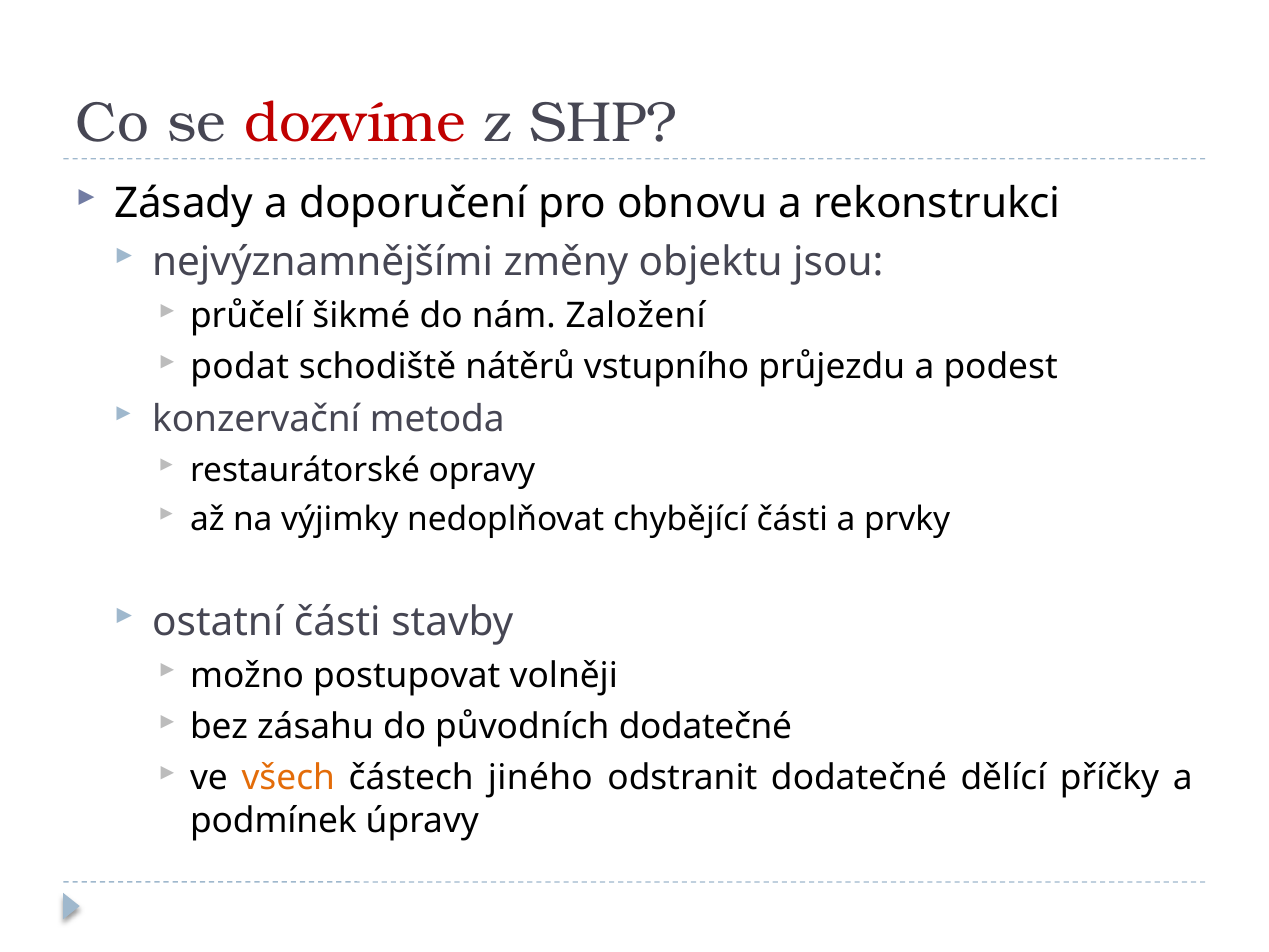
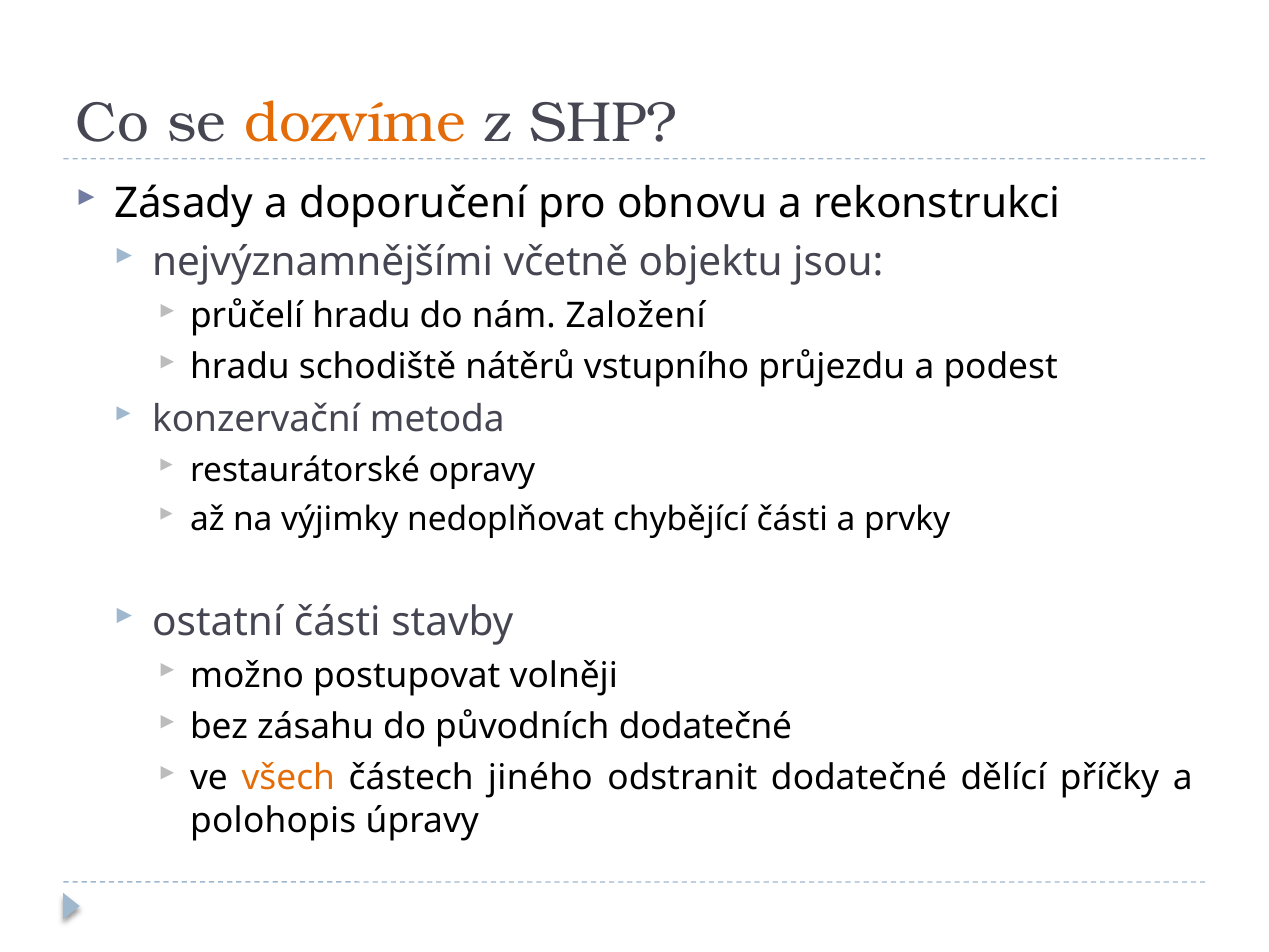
dozvíme colour: red -> orange
změny: změny -> včetně
průčelí šikmé: šikmé -> hradu
podat at (240, 367): podat -> hradu
podmínek: podmínek -> polohopis
